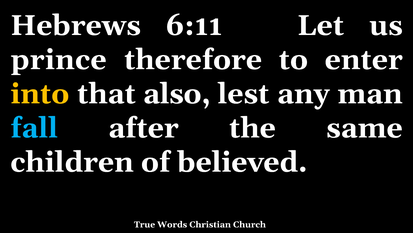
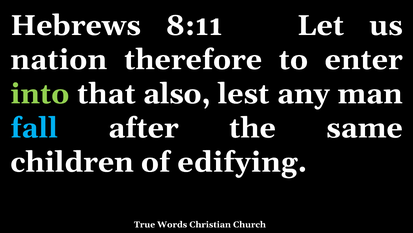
6:11: 6:11 -> 8:11
prince: prince -> nation
into colour: yellow -> light green
believed: believed -> edifying
